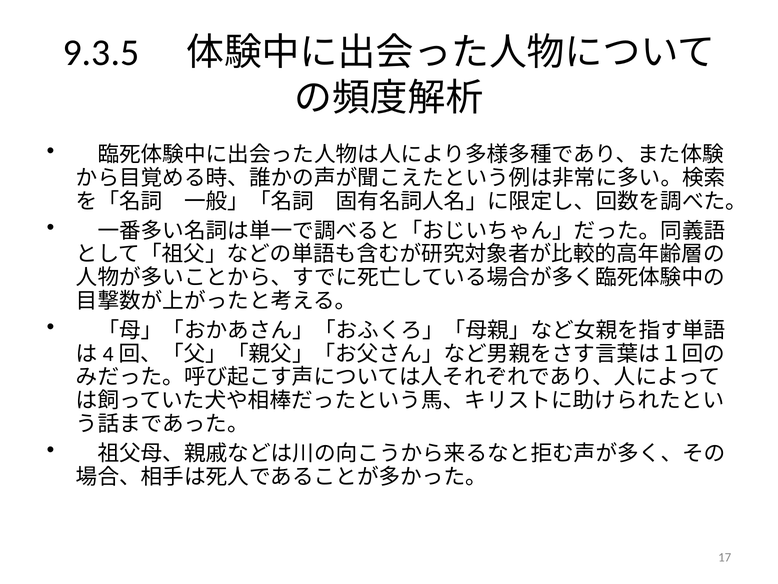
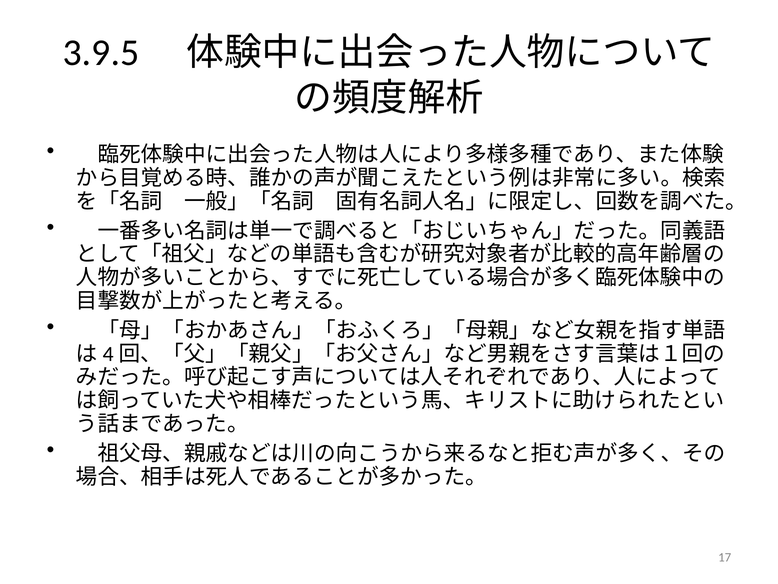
9.3.5: 9.3.5 -> 3.9.5
